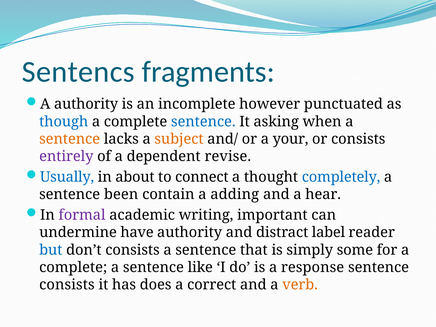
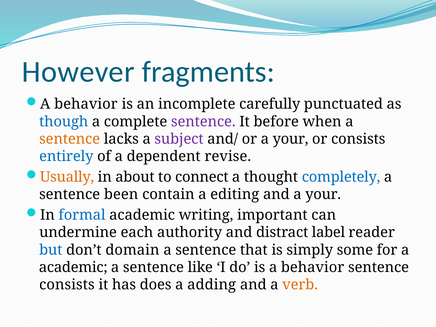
Sentencs: Sentencs -> However
authority at (86, 104): authority -> behavior
however: however -> carefully
sentence at (203, 122) colour: blue -> purple
asking: asking -> before
subject colour: orange -> purple
entirely colour: purple -> blue
Usually colour: blue -> orange
adding: adding -> editing
and a hear: hear -> your
formal colour: purple -> blue
have: have -> each
don’t consists: consists -> domain
complete at (73, 267): complete -> academic
is a response: response -> behavior
correct: correct -> adding
